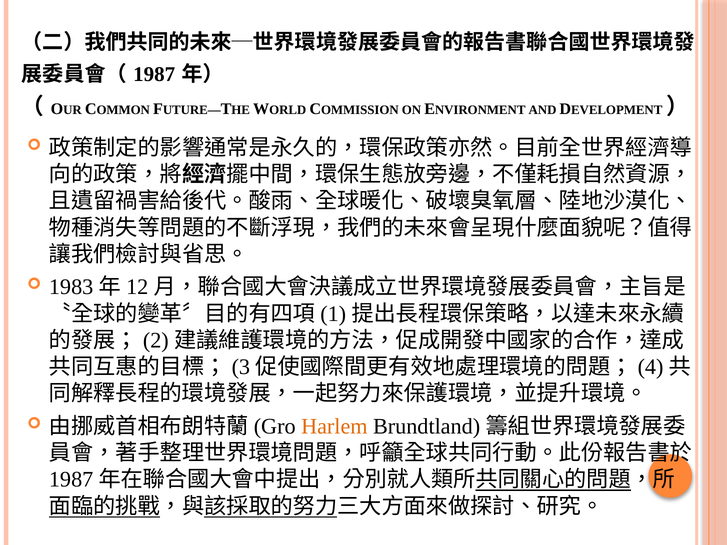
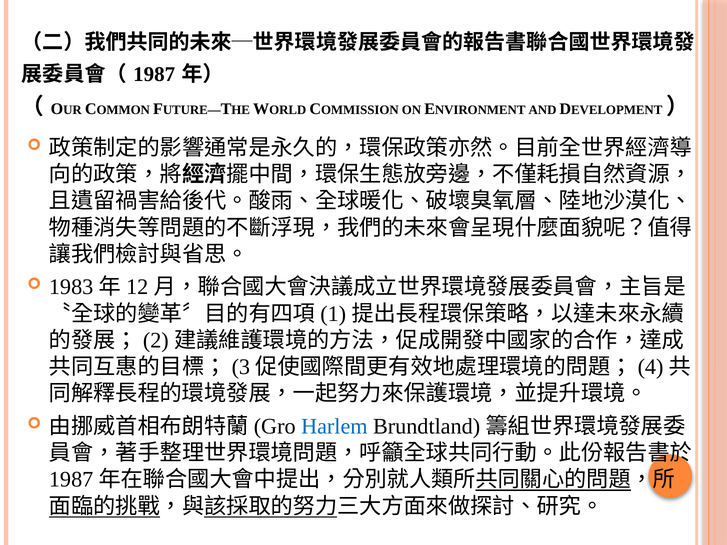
Harlem colour: orange -> blue
